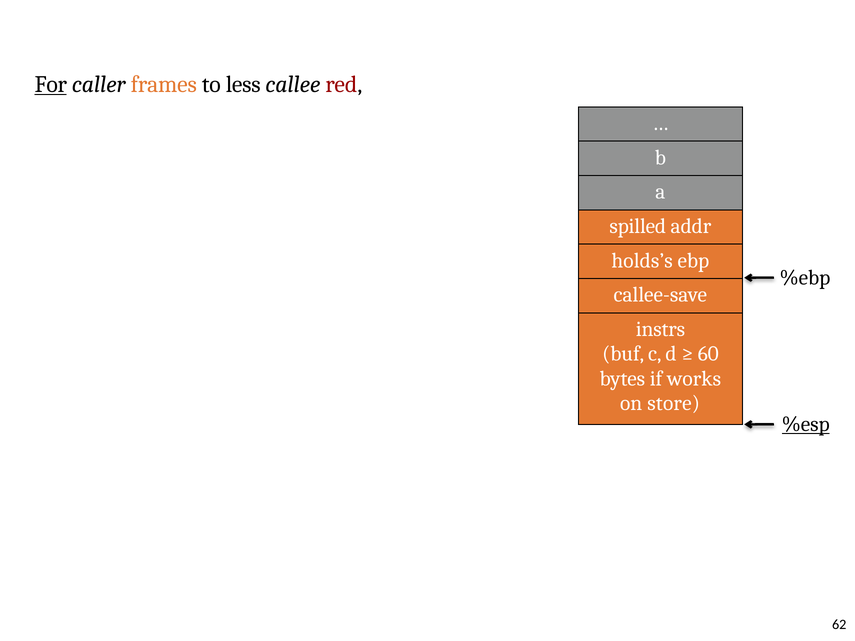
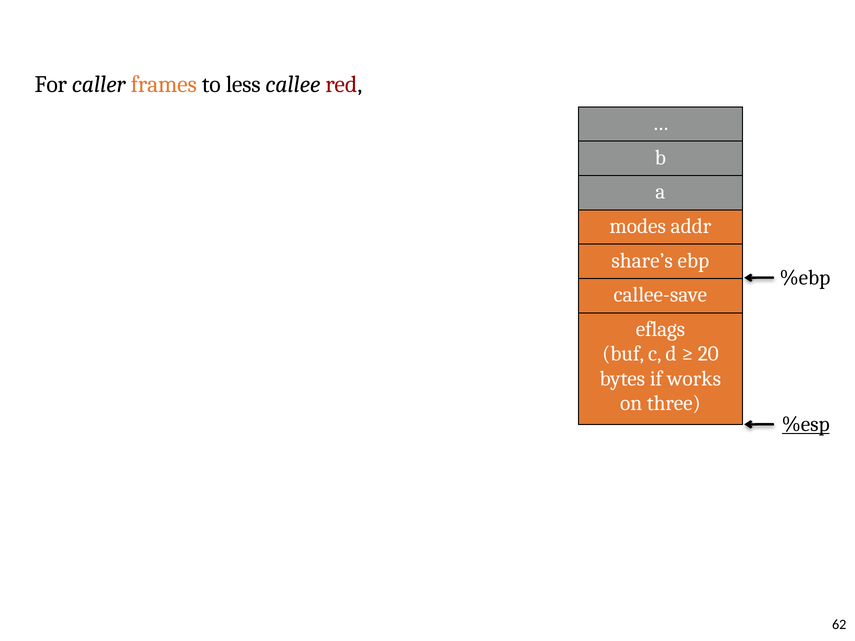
For underline: present -> none
spilled: spilled -> modes
holds’s: holds’s -> share’s
instrs: instrs -> eflags
60: 60 -> 20
store: store -> three
